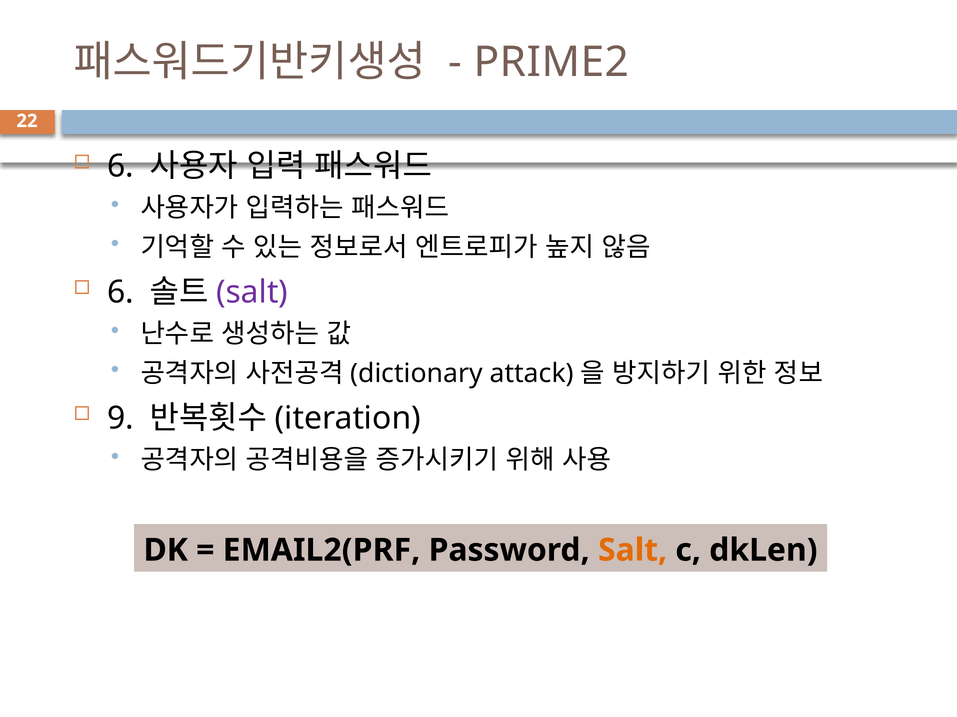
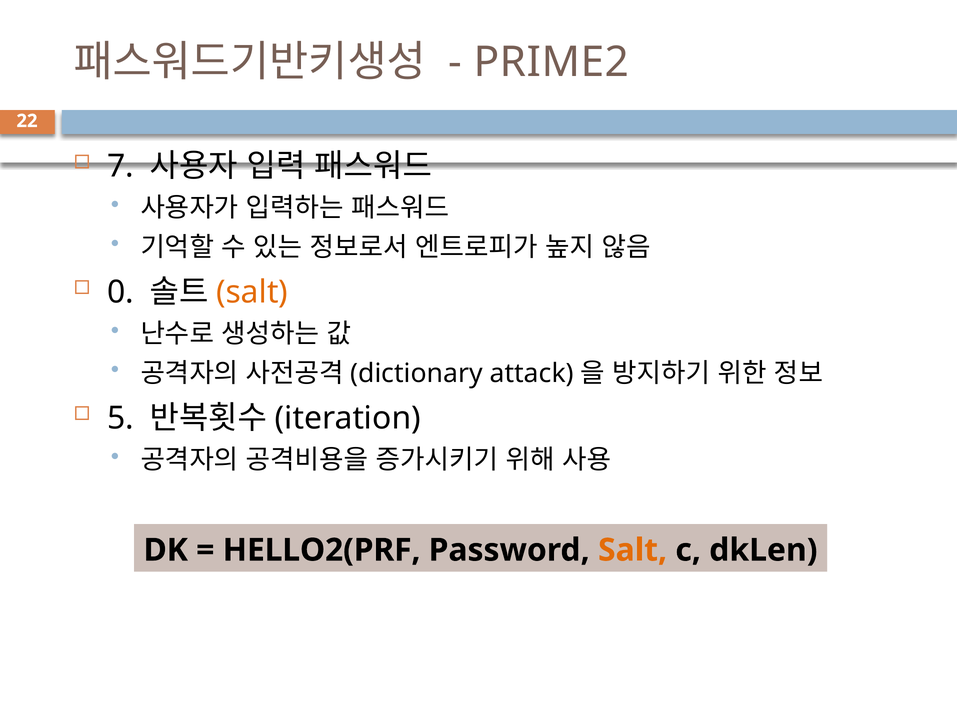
6 at (120, 166): 6 -> 7
6 at (120, 292): 6 -> 0
salt at (252, 292) colour: purple -> orange
9: 9 -> 5
EMAIL2(PRF: EMAIL2(PRF -> HELLO2(PRF
